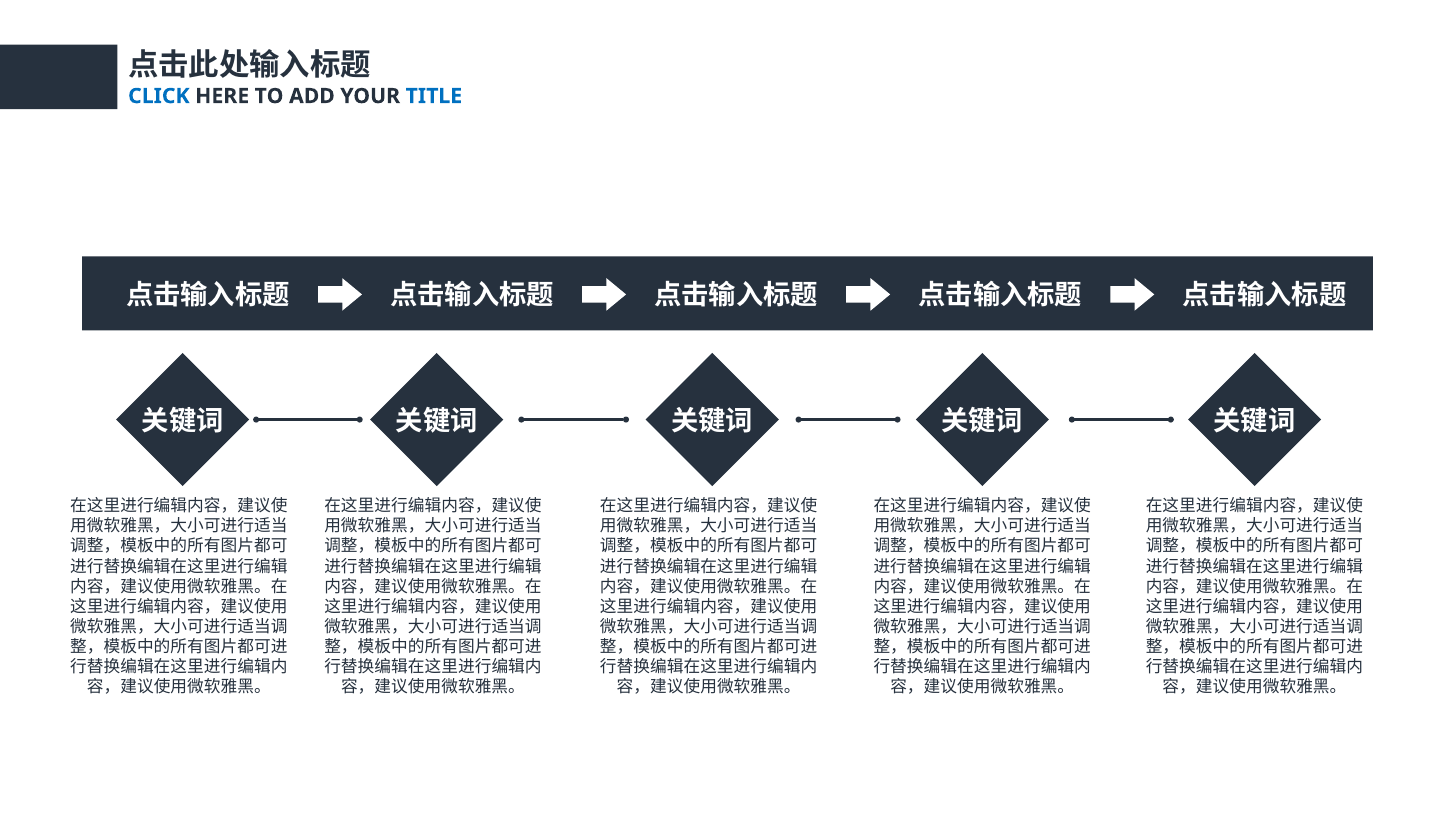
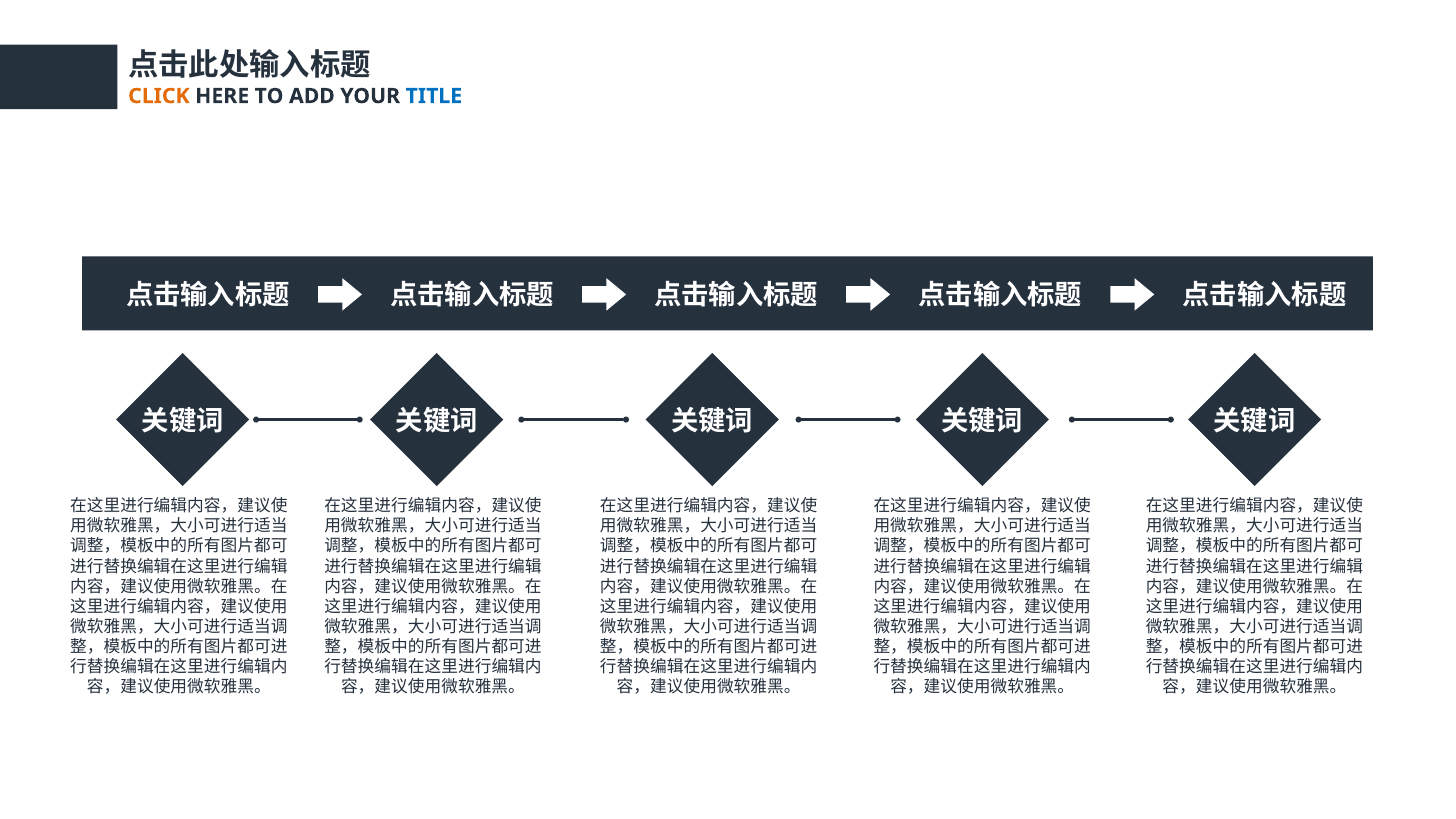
CLICK colour: blue -> orange
